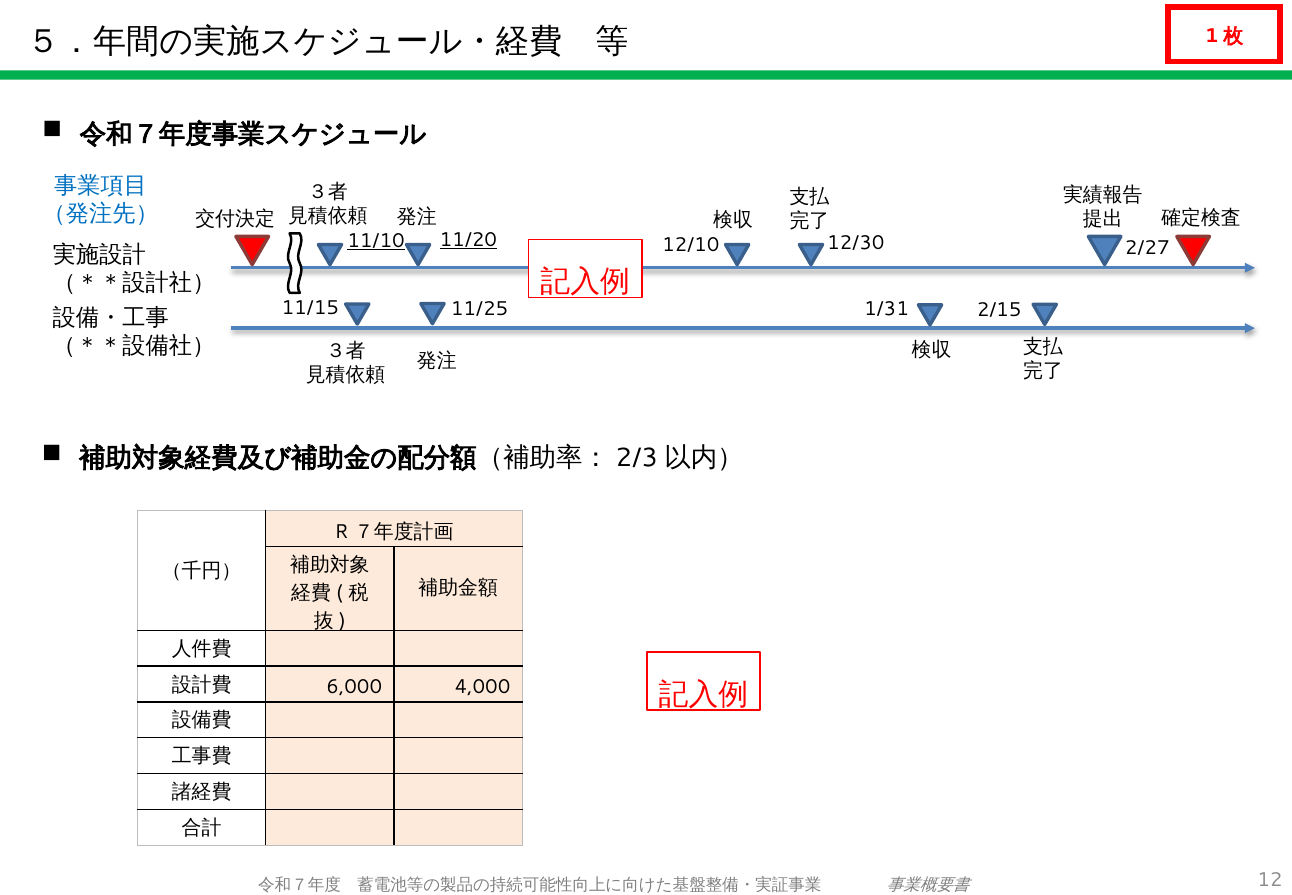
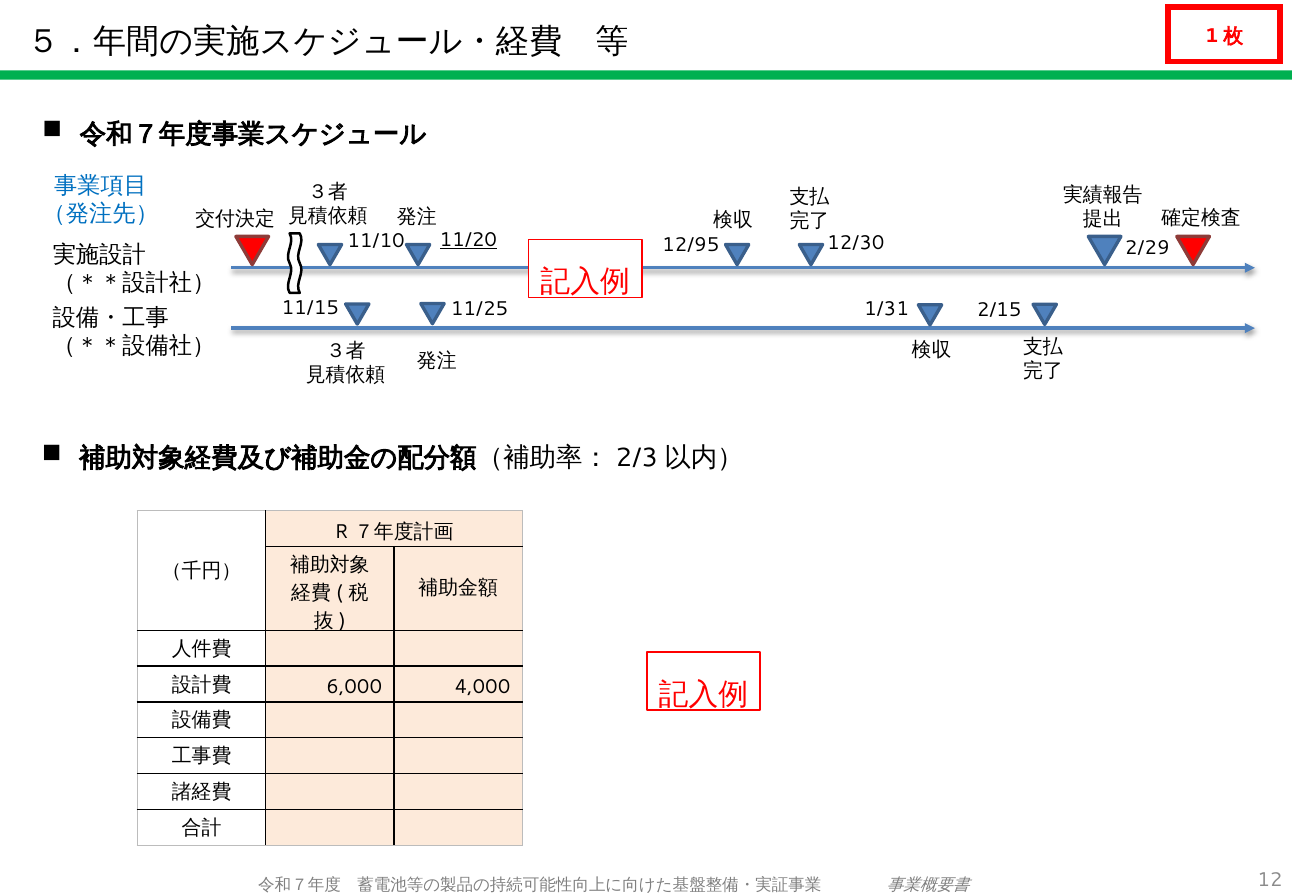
11/10 underline: present -> none
12/10: 12/10 -> 12/95
2/27: 2/27 -> 2/29
